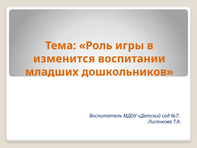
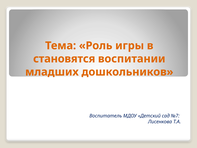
изменится: изменится -> становятся
